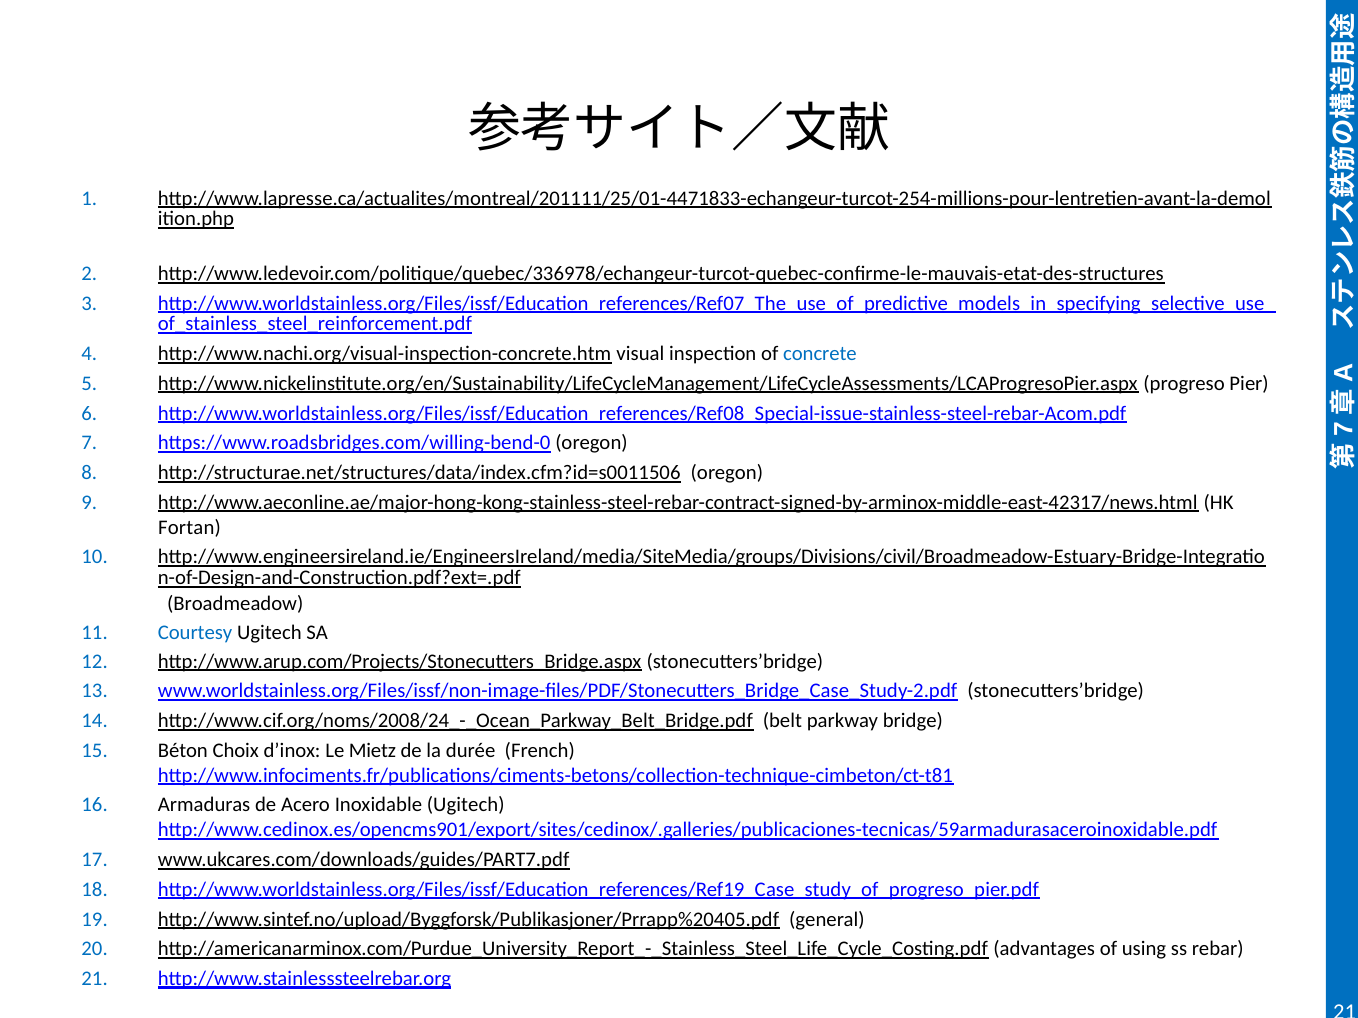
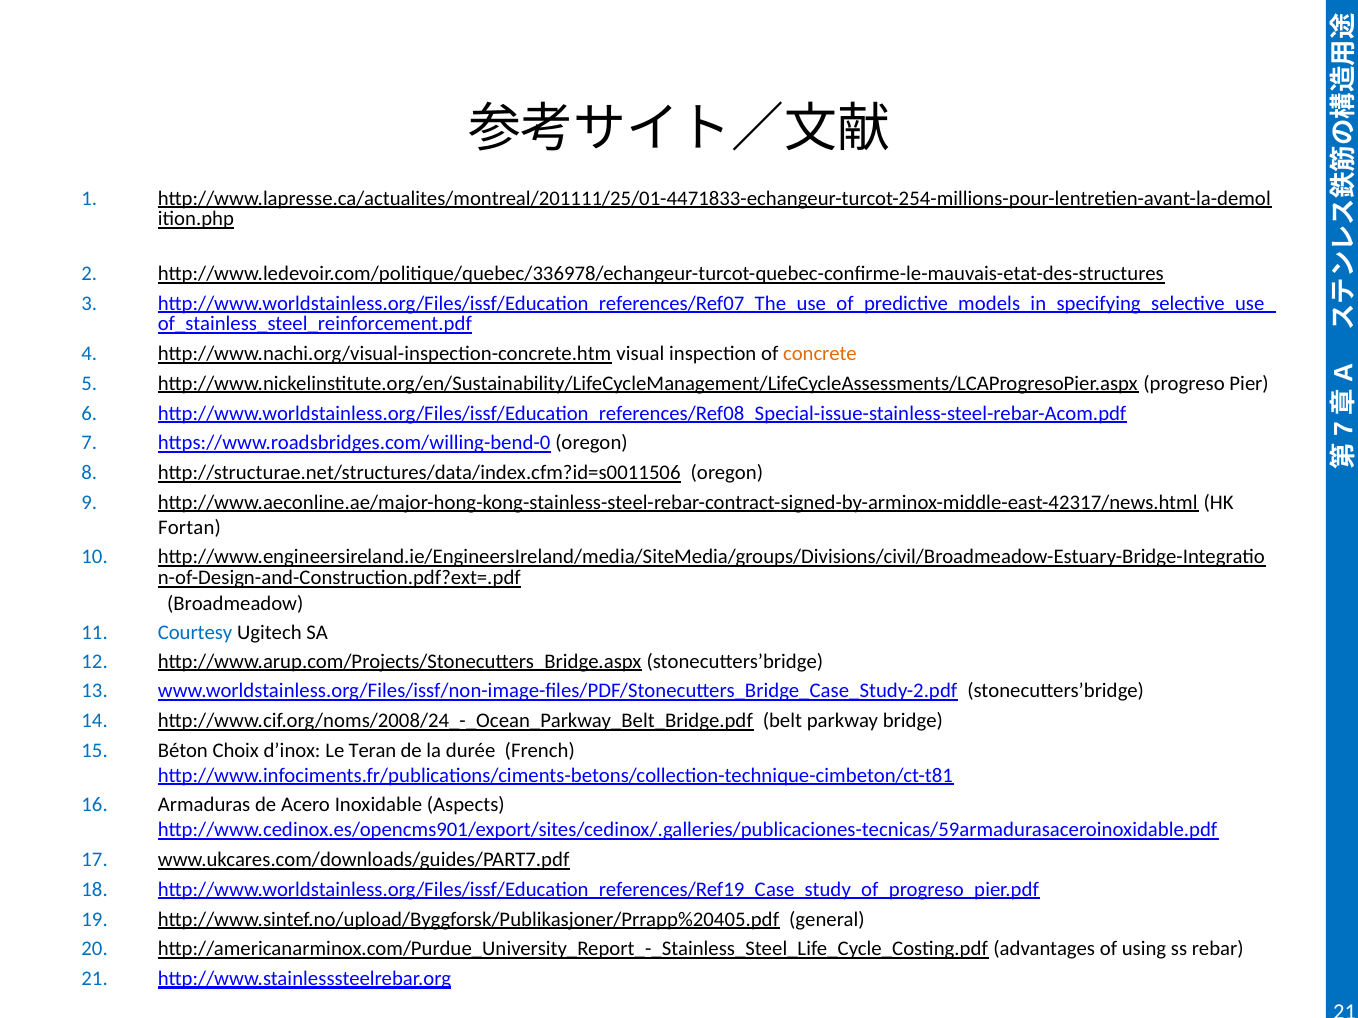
concrete colour: blue -> orange
Mietz: Mietz -> Teran
Inoxidable Ugitech: Ugitech -> Aspects
